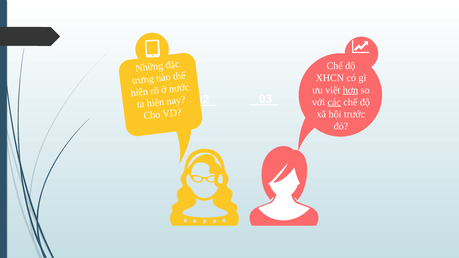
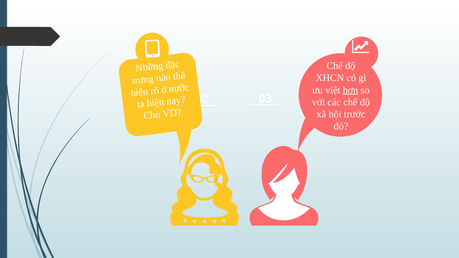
các underline: present -> none
